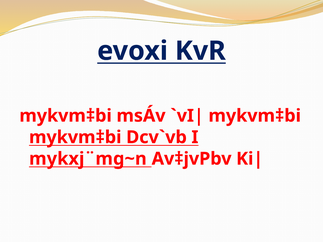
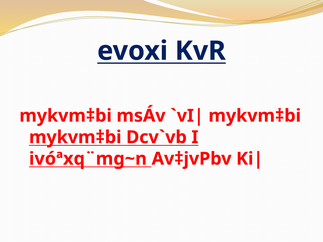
mykxj¨mg~n: mykxj¨mg~n -> ivóªxq¨mg~n
